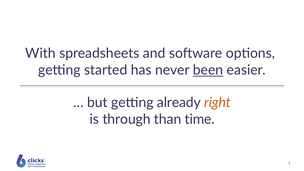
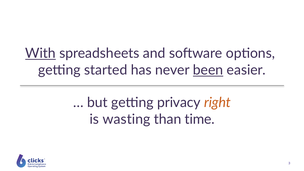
With underline: none -> present
already: already -> privacy
through: through -> wasting
